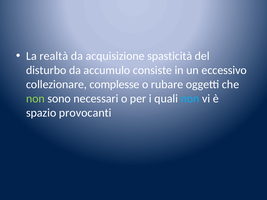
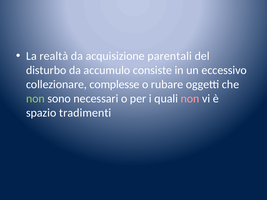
spasticità: spasticità -> parentali
non at (190, 99) colour: light blue -> pink
provocanti: provocanti -> tradimenti
